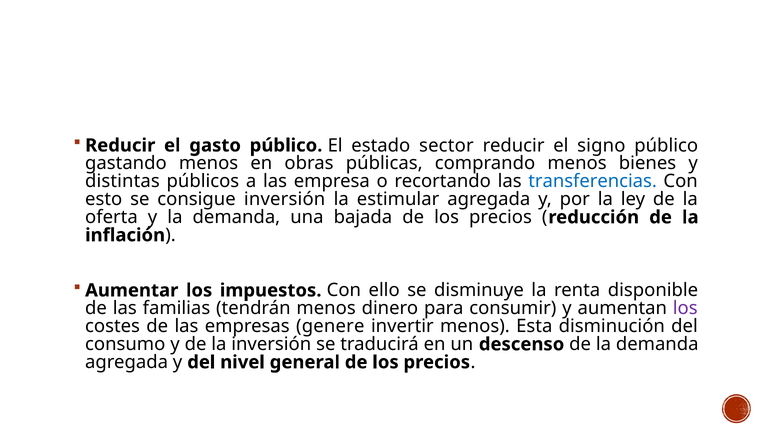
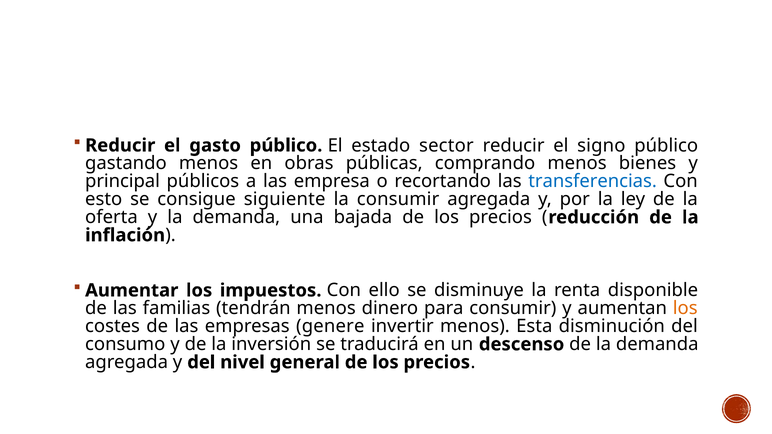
distintas: distintas -> principal
consigue inversión: inversión -> siguiente
la estimular: estimular -> consumir
los at (685, 309) colour: purple -> orange
